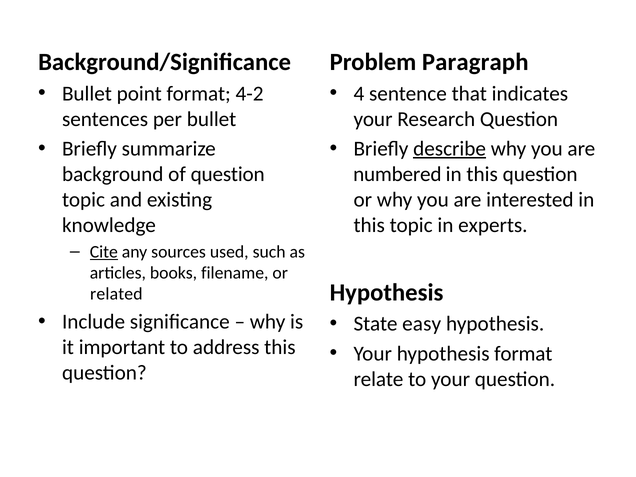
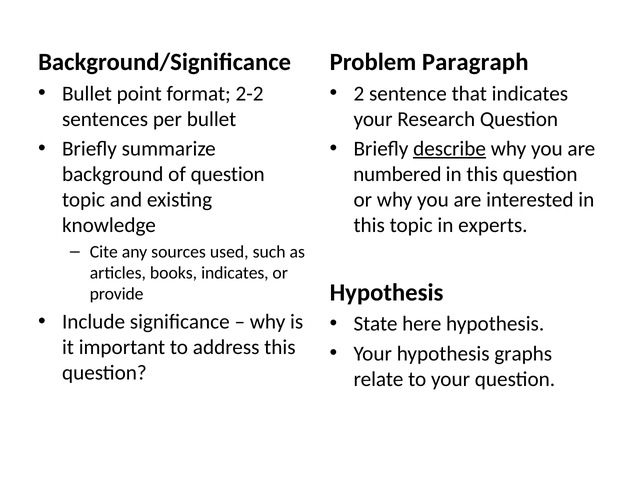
4-2: 4-2 -> 2-2
4: 4 -> 2
Cite underline: present -> none
books filename: filename -> indicates
related: related -> provide
easy: easy -> here
hypothesis format: format -> graphs
